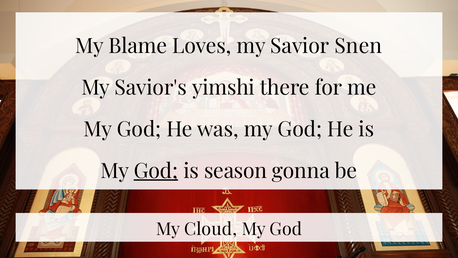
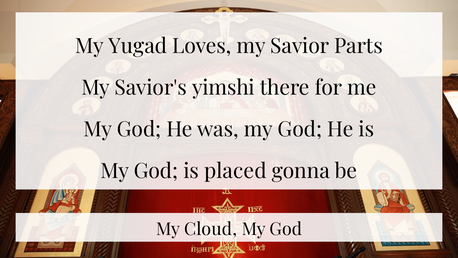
Blame: Blame -> Yugad
Snen: Snen -> Parts
God at (156, 171) underline: present -> none
season: season -> placed
